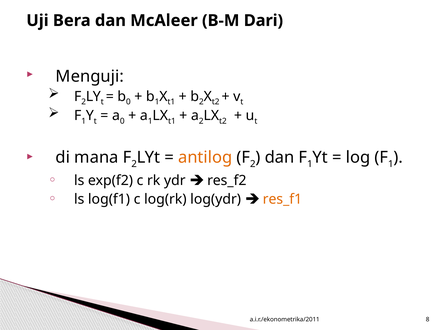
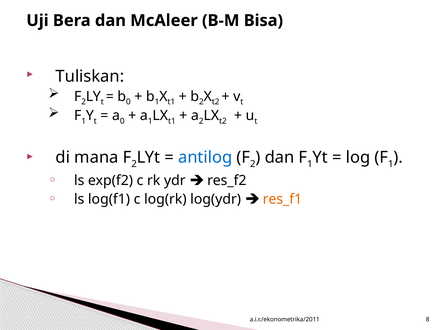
Dari: Dari -> Bisa
Menguji: Menguji -> Tuliskan
antilog colour: orange -> blue
